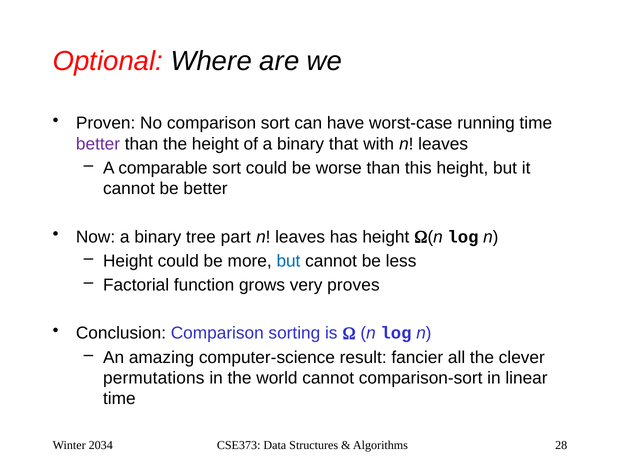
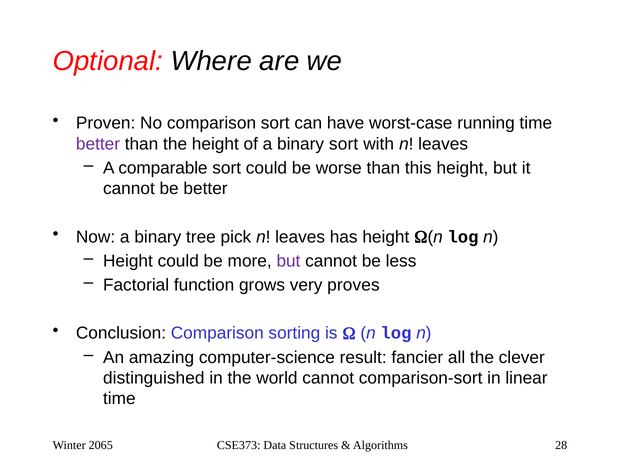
binary that: that -> sort
part: part -> pick
but at (288, 261) colour: blue -> purple
permutations: permutations -> distinguished
2034: 2034 -> 2065
